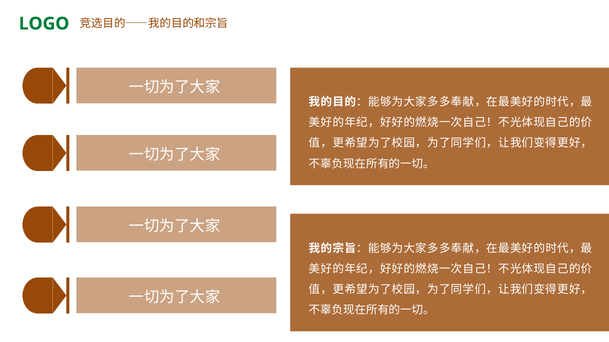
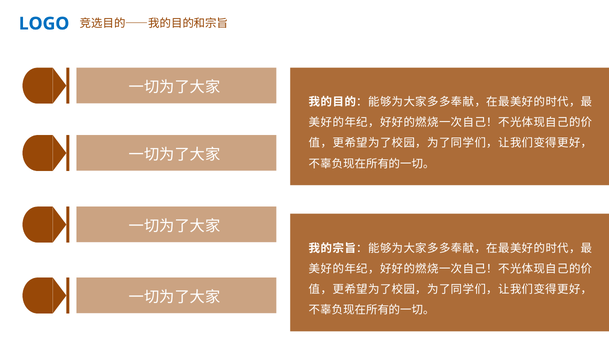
LOGO colour: green -> blue
